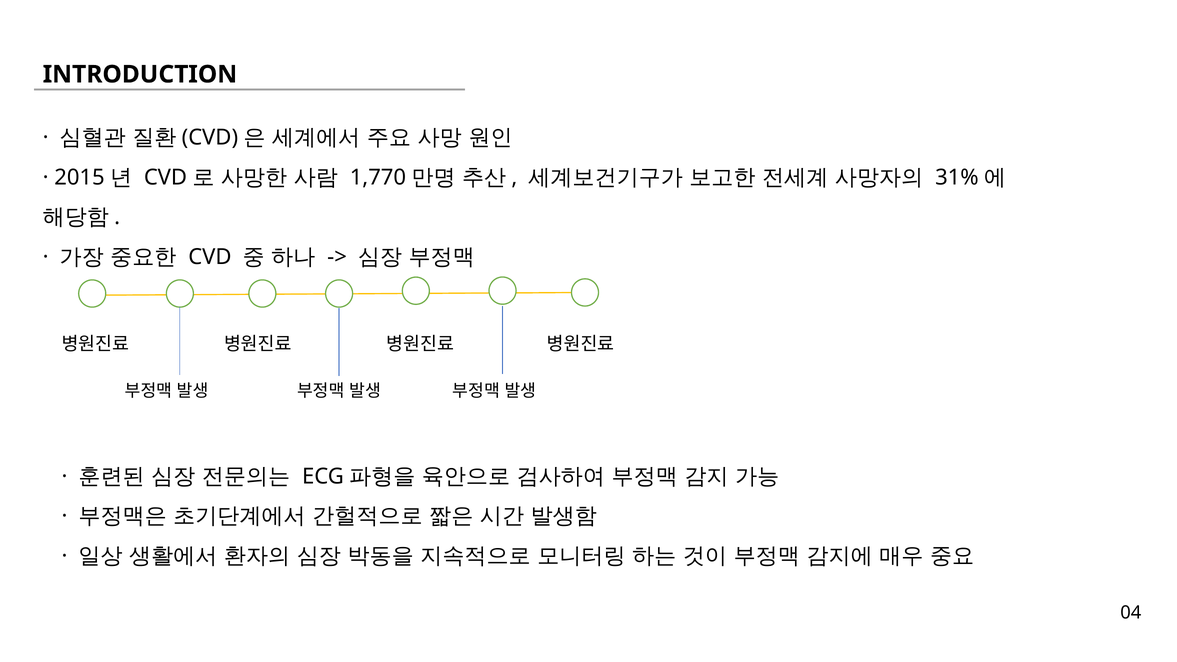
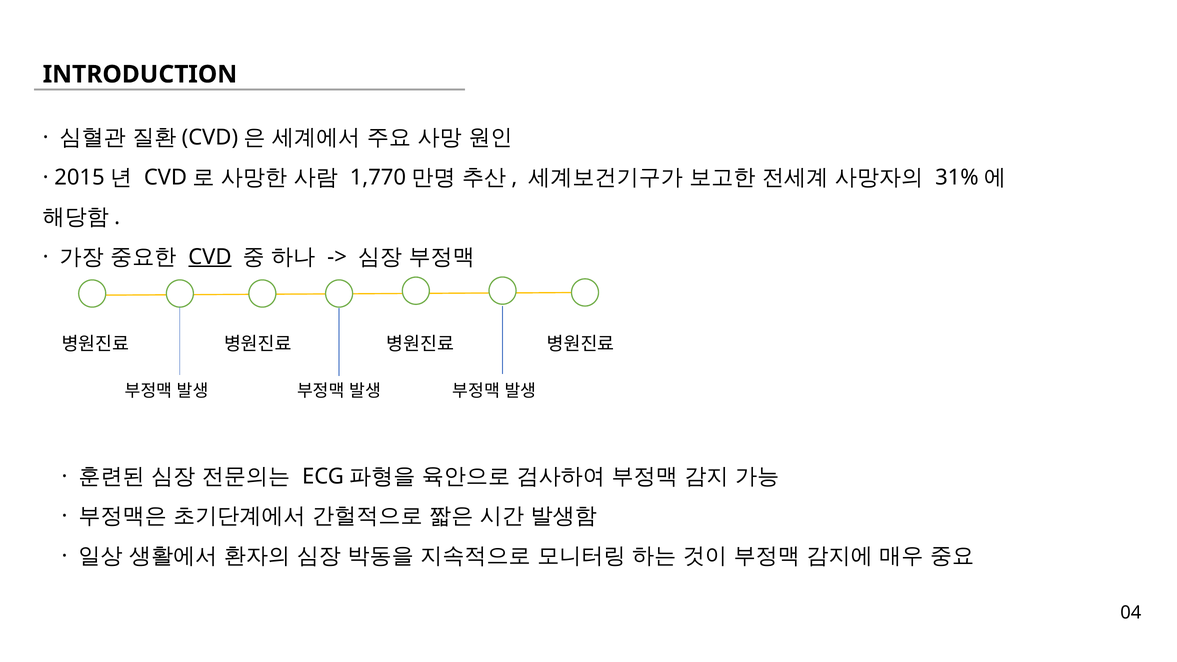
CVD underline: none -> present
